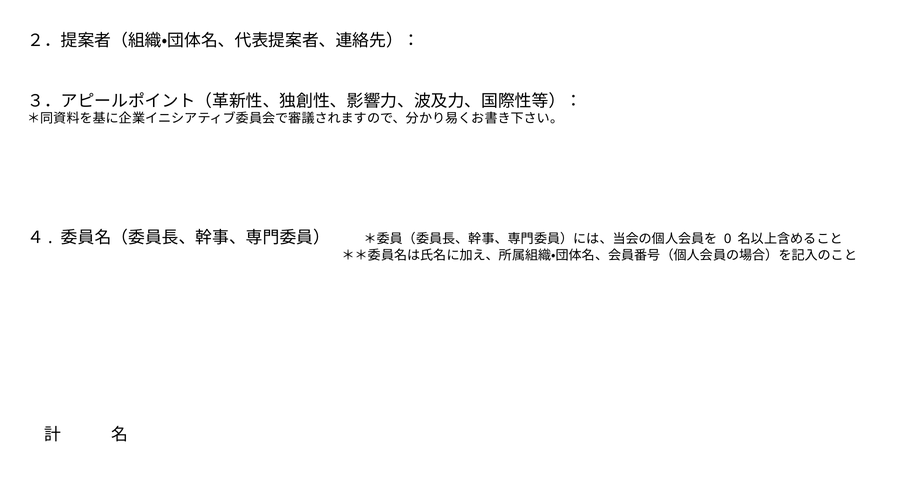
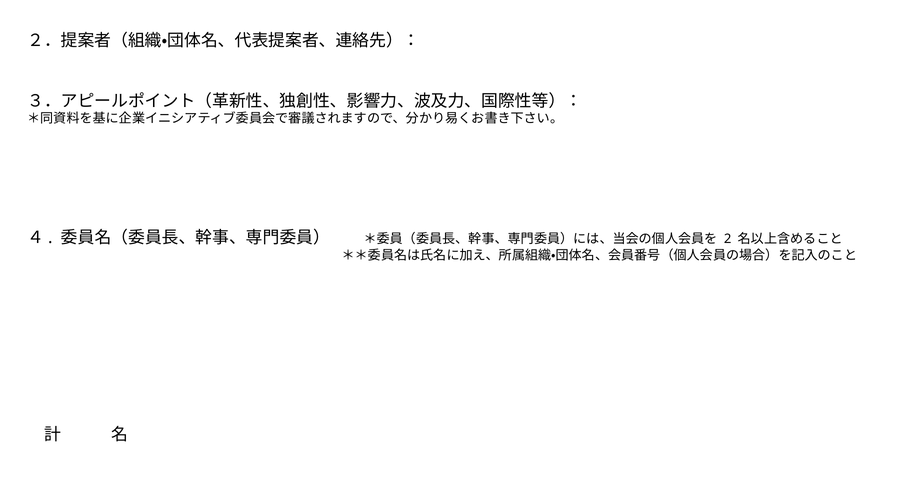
0: 0 -> 2
